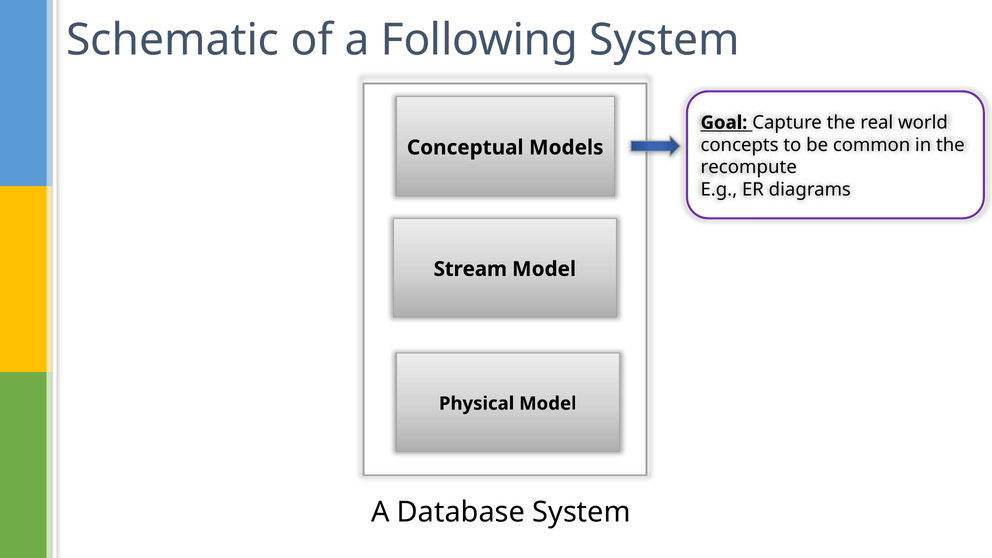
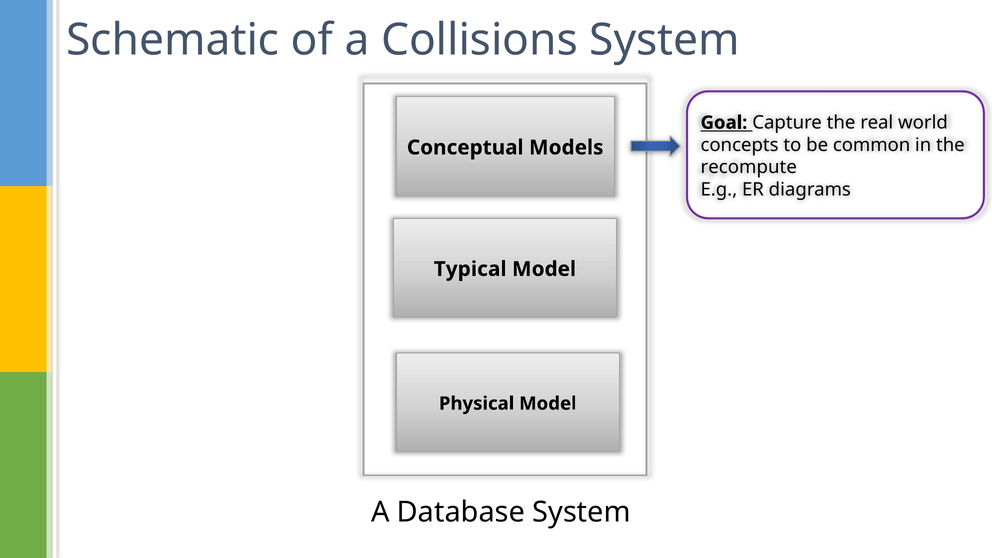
Following: Following -> Collisions
Stream: Stream -> Typical
